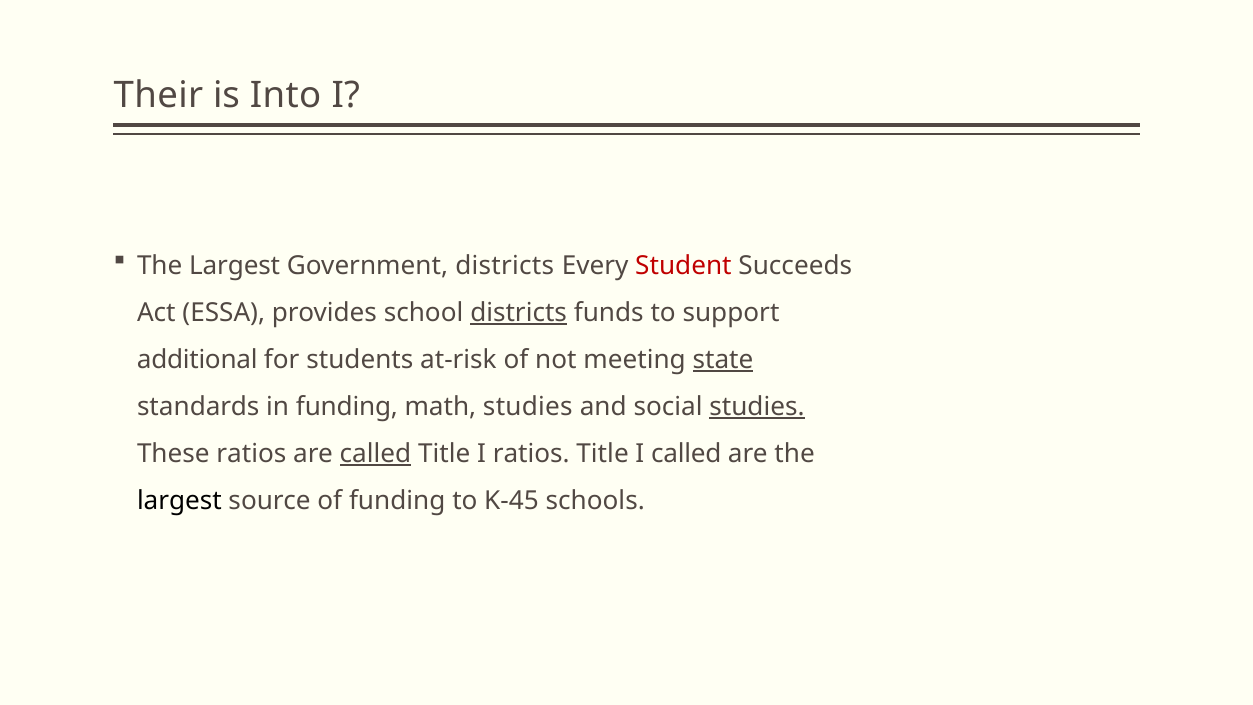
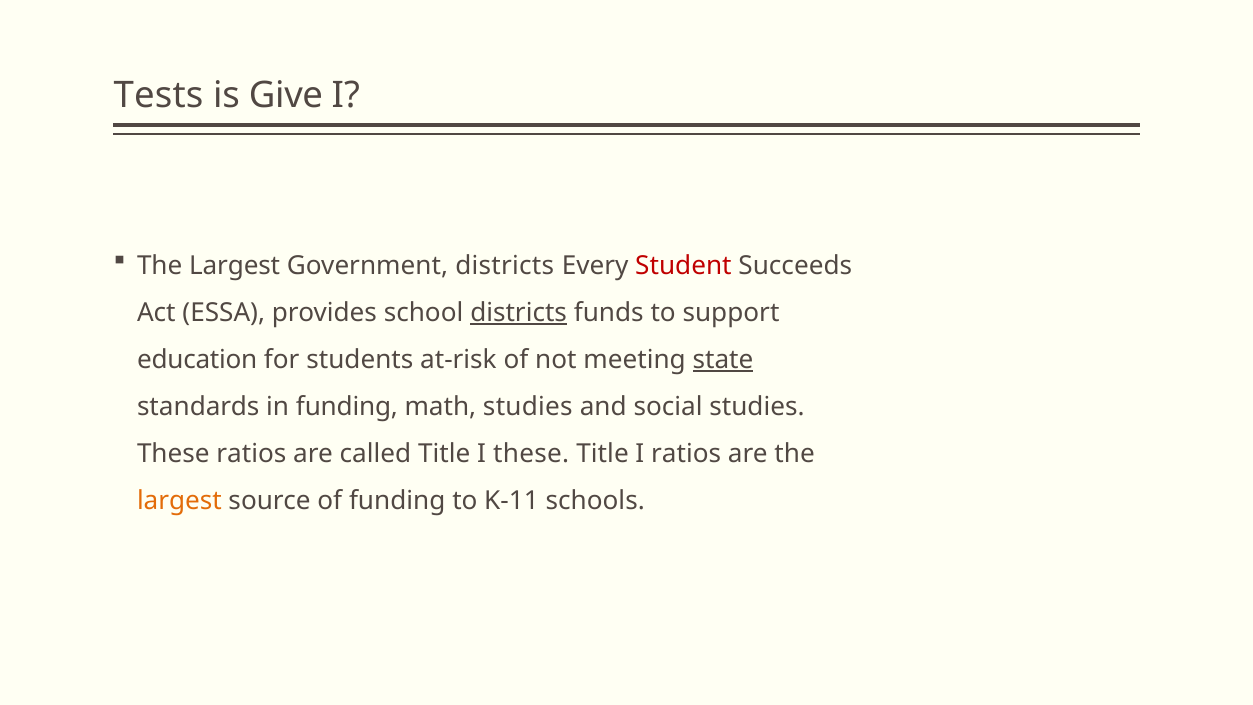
Their: Their -> Tests
Into: Into -> Give
additional: additional -> education
studies at (757, 406) underline: present -> none
called at (375, 453) underline: present -> none
I ratios: ratios -> these
I called: called -> ratios
largest at (179, 500) colour: black -> orange
K-45: K-45 -> K-11
